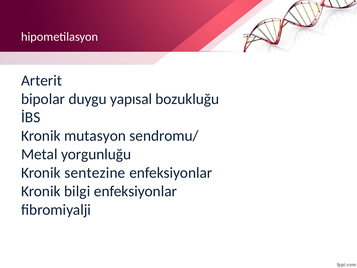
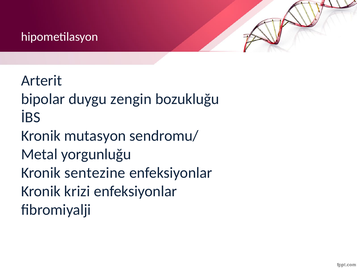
yapısal: yapısal -> zengin
bilgi: bilgi -> krizi
